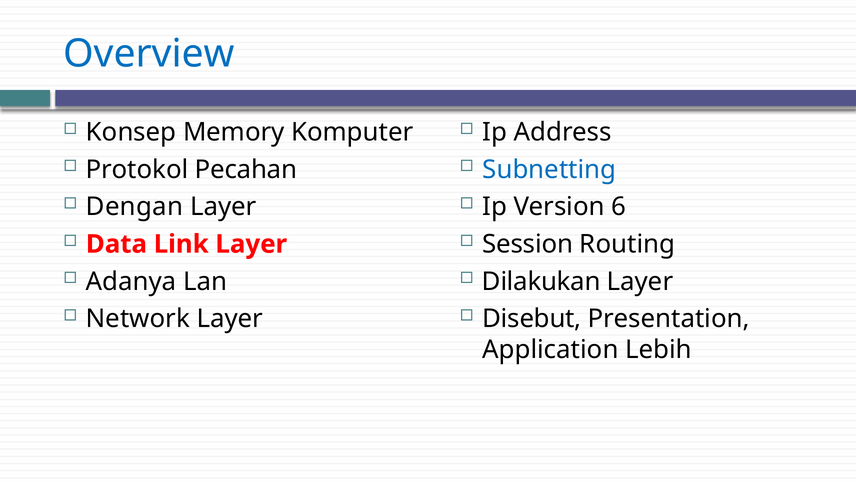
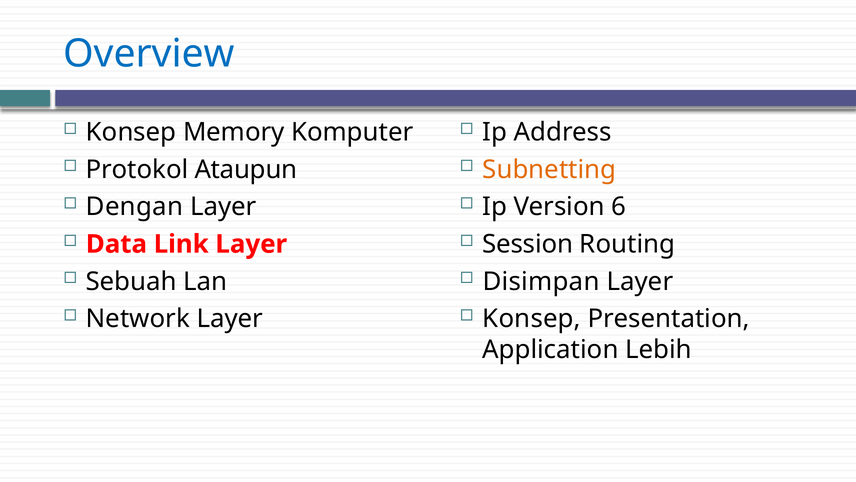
Pecahan: Pecahan -> Ataupun
Subnetting colour: blue -> orange
Adanya: Adanya -> Sebuah
Dilakukan: Dilakukan -> Disimpan
Disebut at (532, 318): Disebut -> Konsep
